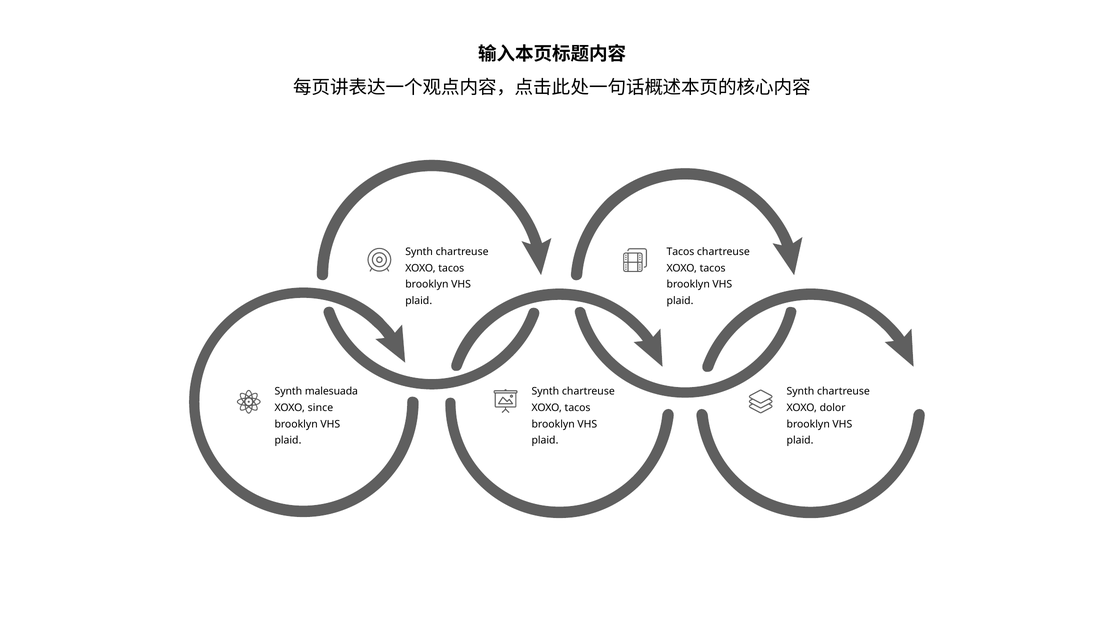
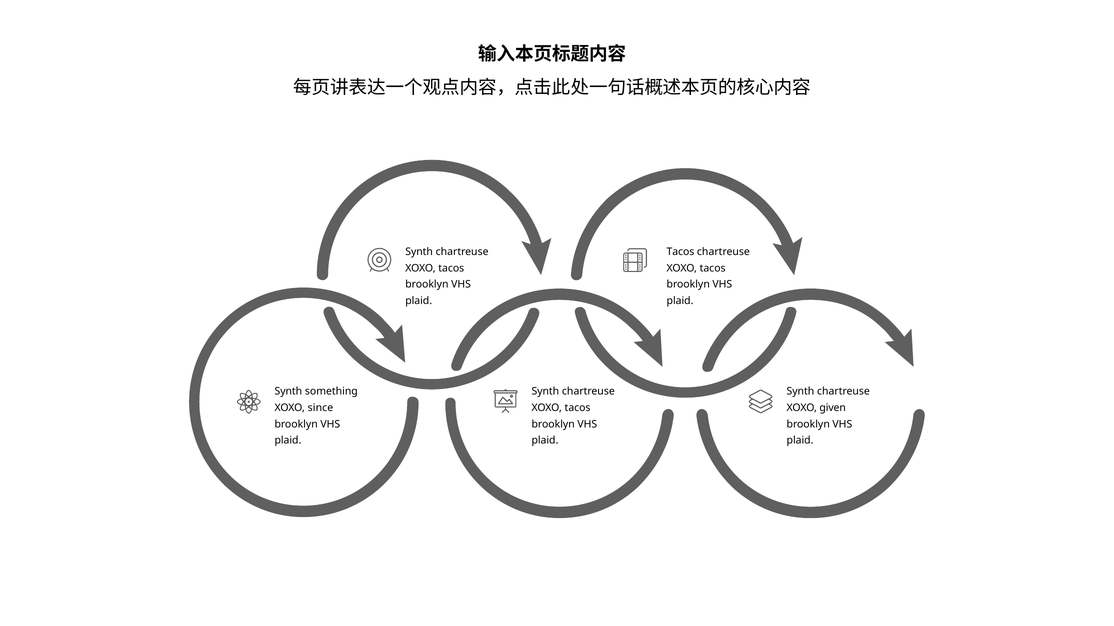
malesuada: malesuada -> something
dolor: dolor -> given
